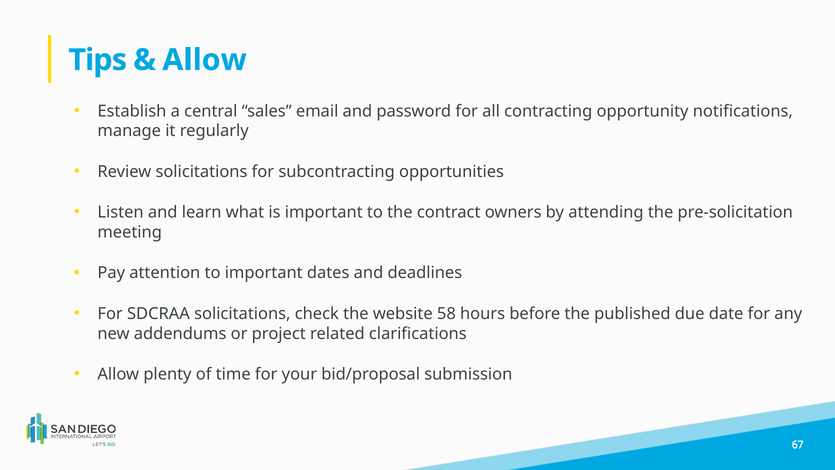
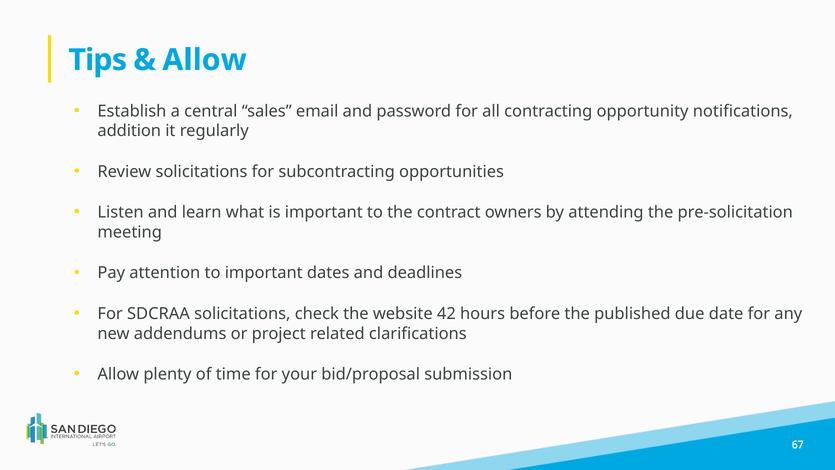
manage: manage -> addition
58: 58 -> 42
